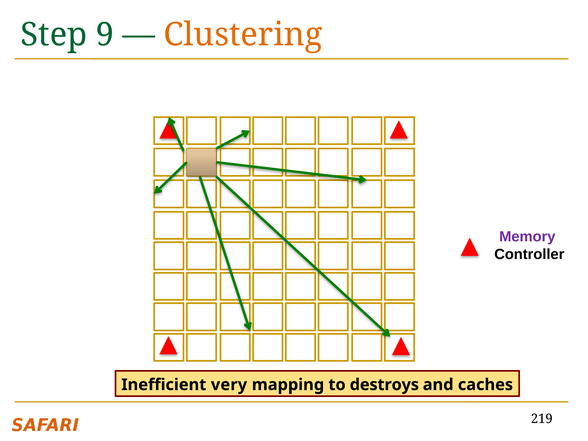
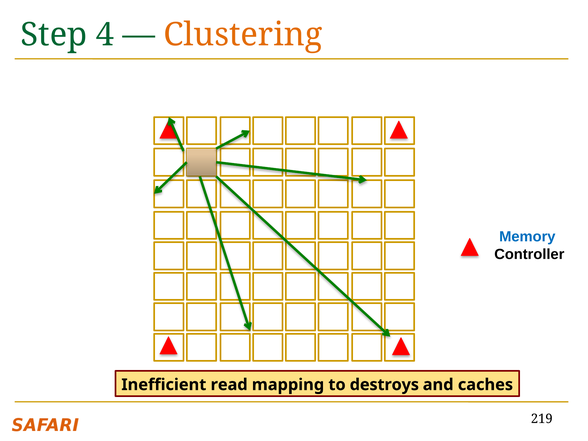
9: 9 -> 4
Memory colour: purple -> blue
very: very -> read
